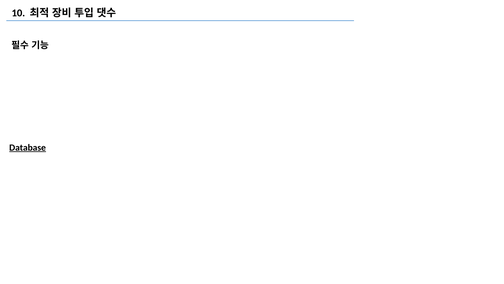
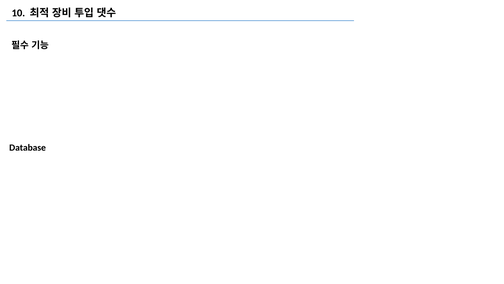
Database underline: present -> none
